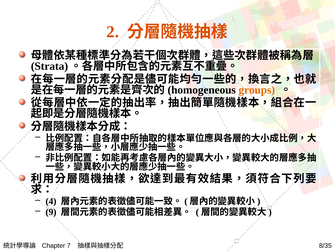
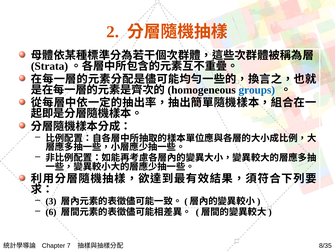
groups colour: orange -> blue
4: 4 -> 3
9: 9 -> 6
